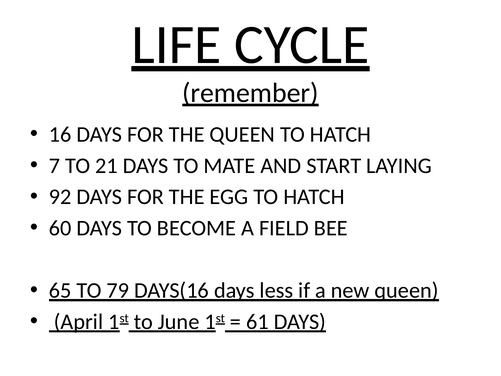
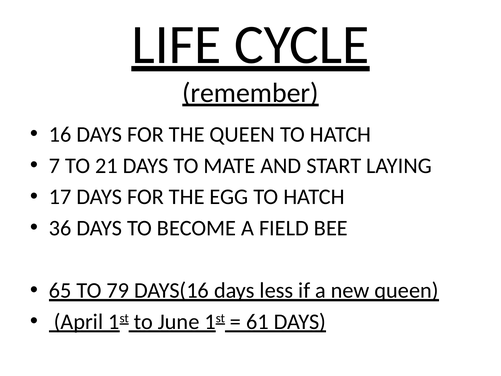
92: 92 -> 17
60: 60 -> 36
